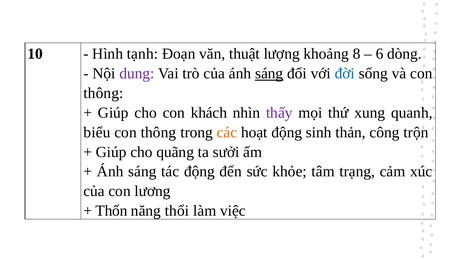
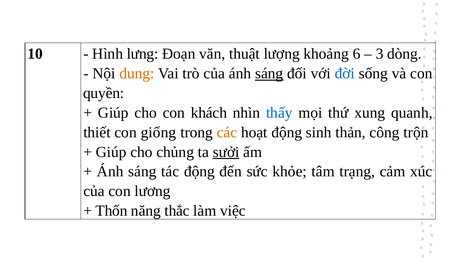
tạnh: tạnh -> lưng
8: 8 -> 6
6: 6 -> 3
dung colour: purple -> orange
thông at (103, 93): thông -> quyền
thấy colour: purple -> blue
biểu: biểu -> thiết
thông at (159, 133): thông -> giống
quãng: quãng -> chủng
sưởi underline: none -> present
thổi: thổi -> thắc
